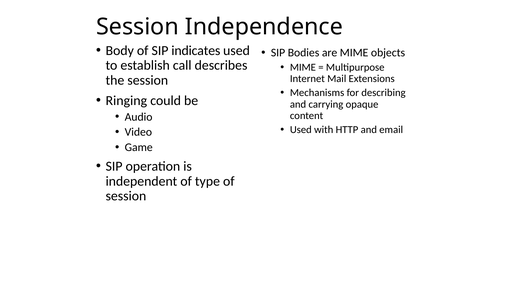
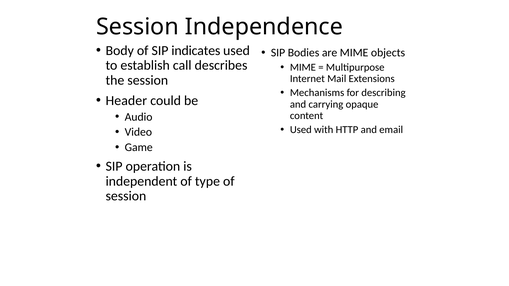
Ringing: Ringing -> Header
